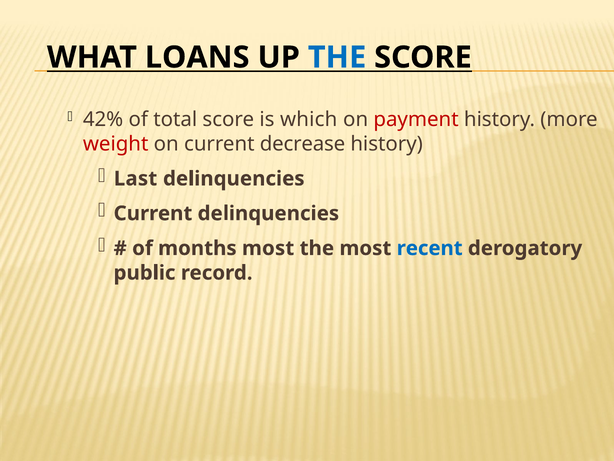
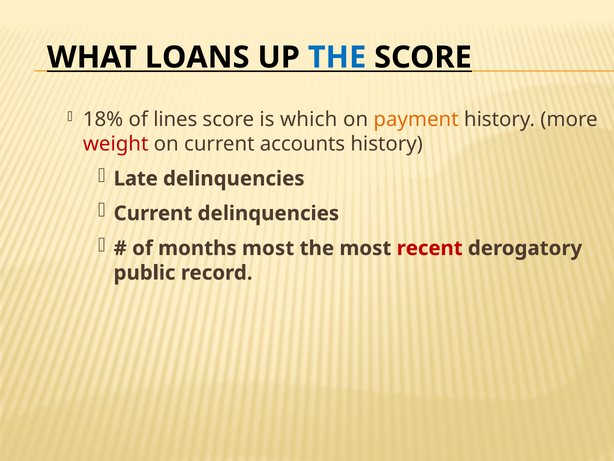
42%: 42% -> 18%
total: total -> lines
payment colour: red -> orange
decrease: decrease -> accounts
Last: Last -> Late
recent colour: blue -> red
